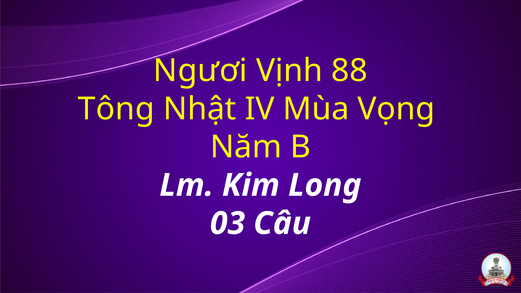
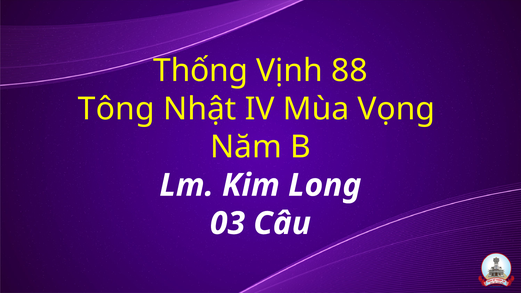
Ngươi: Ngươi -> Thống
